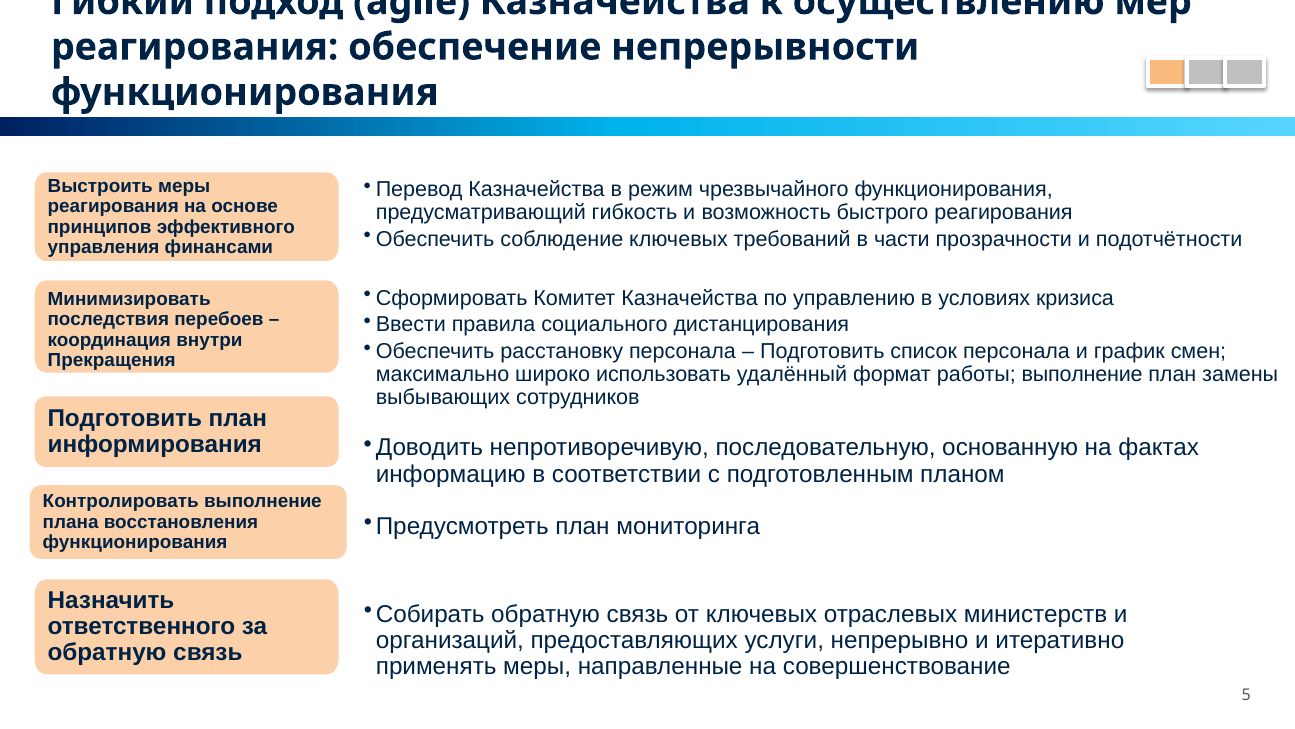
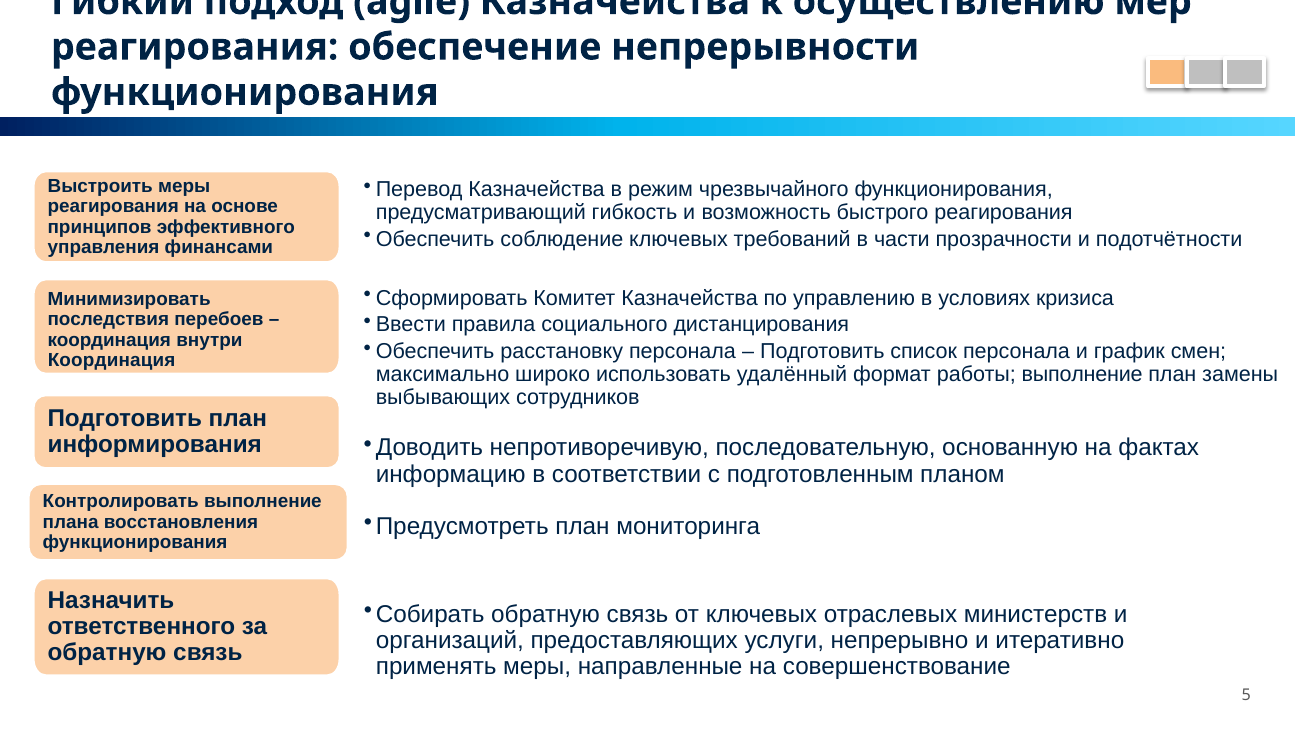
Прекращения at (112, 360): Прекращения -> Координация
